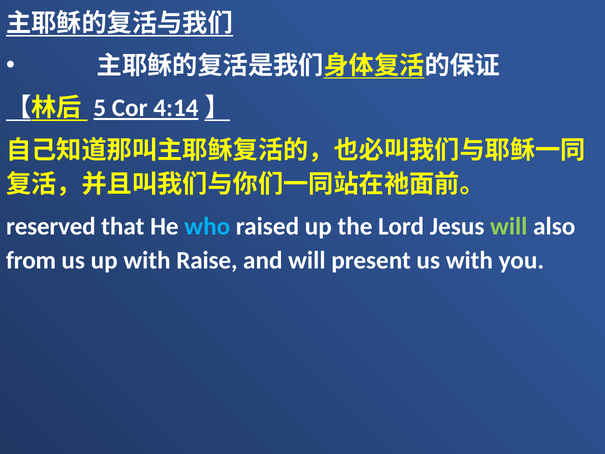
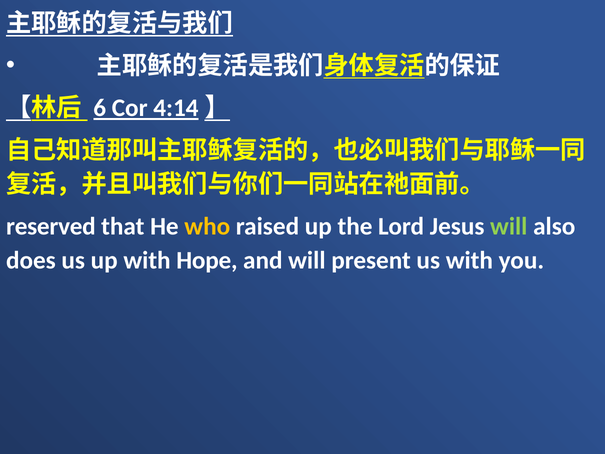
5: 5 -> 6
who colour: light blue -> yellow
from: from -> does
Raise: Raise -> Hope
